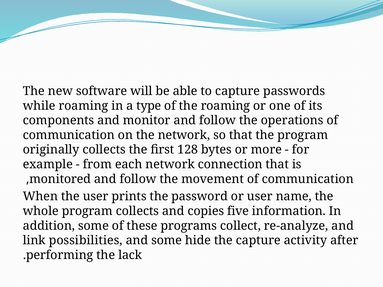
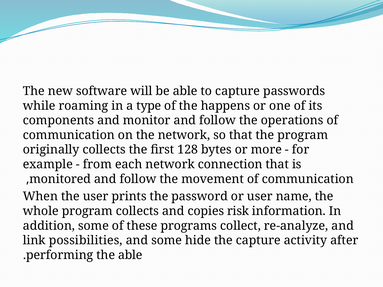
the roaming: roaming -> happens
five: five -> risk
the lack: lack -> able
